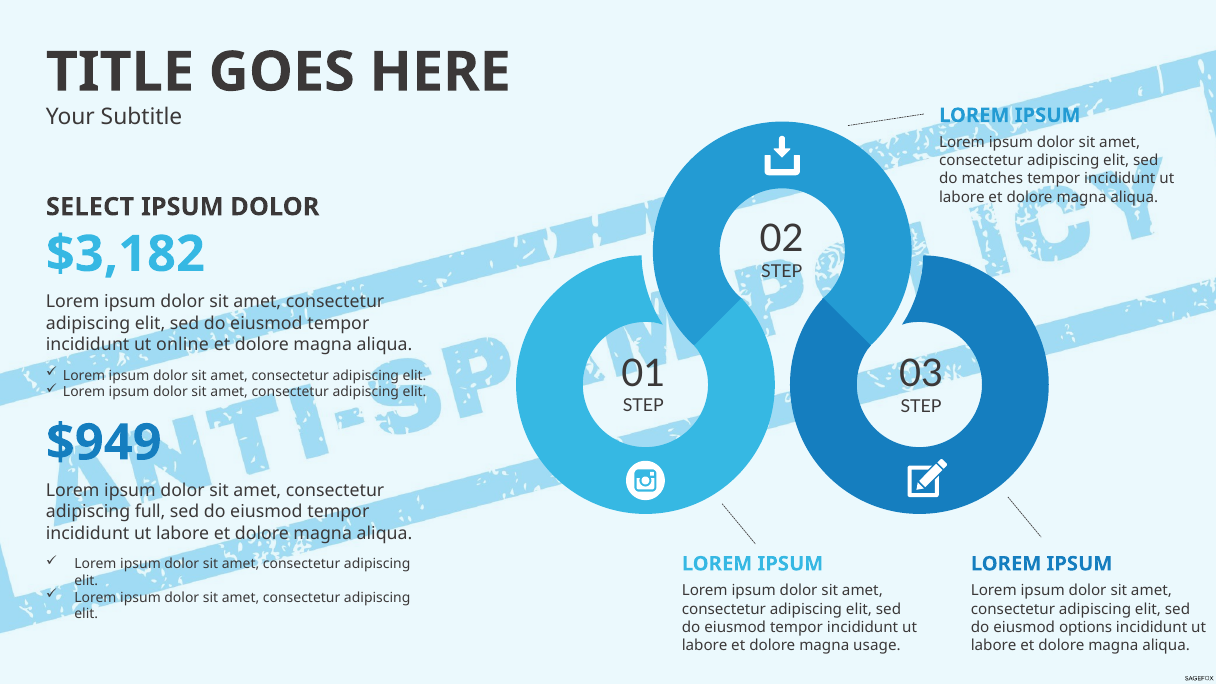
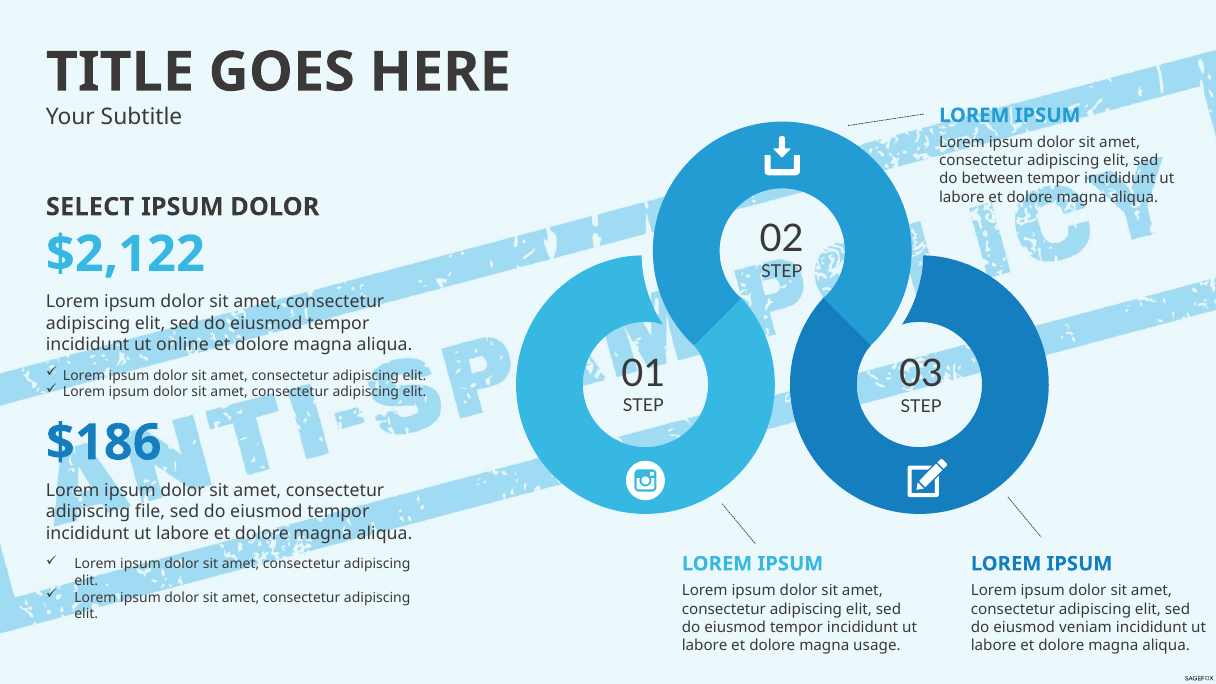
matches: matches -> between
$3,182: $3,182 -> $2,122
$949: $949 -> $186
full: full -> file
options: options -> veniam
